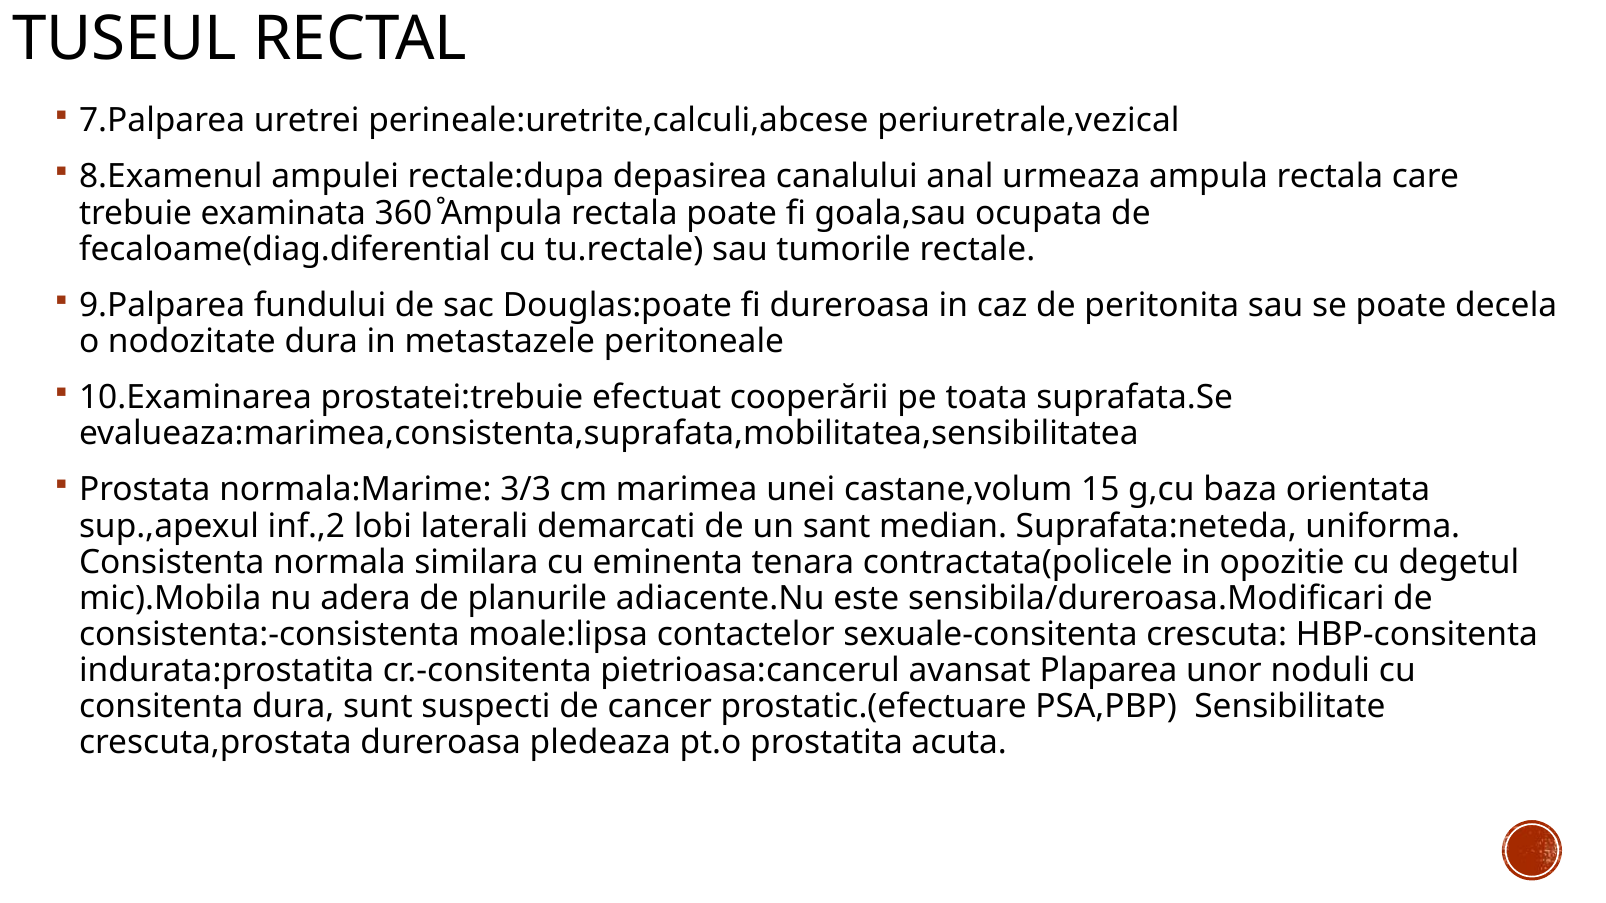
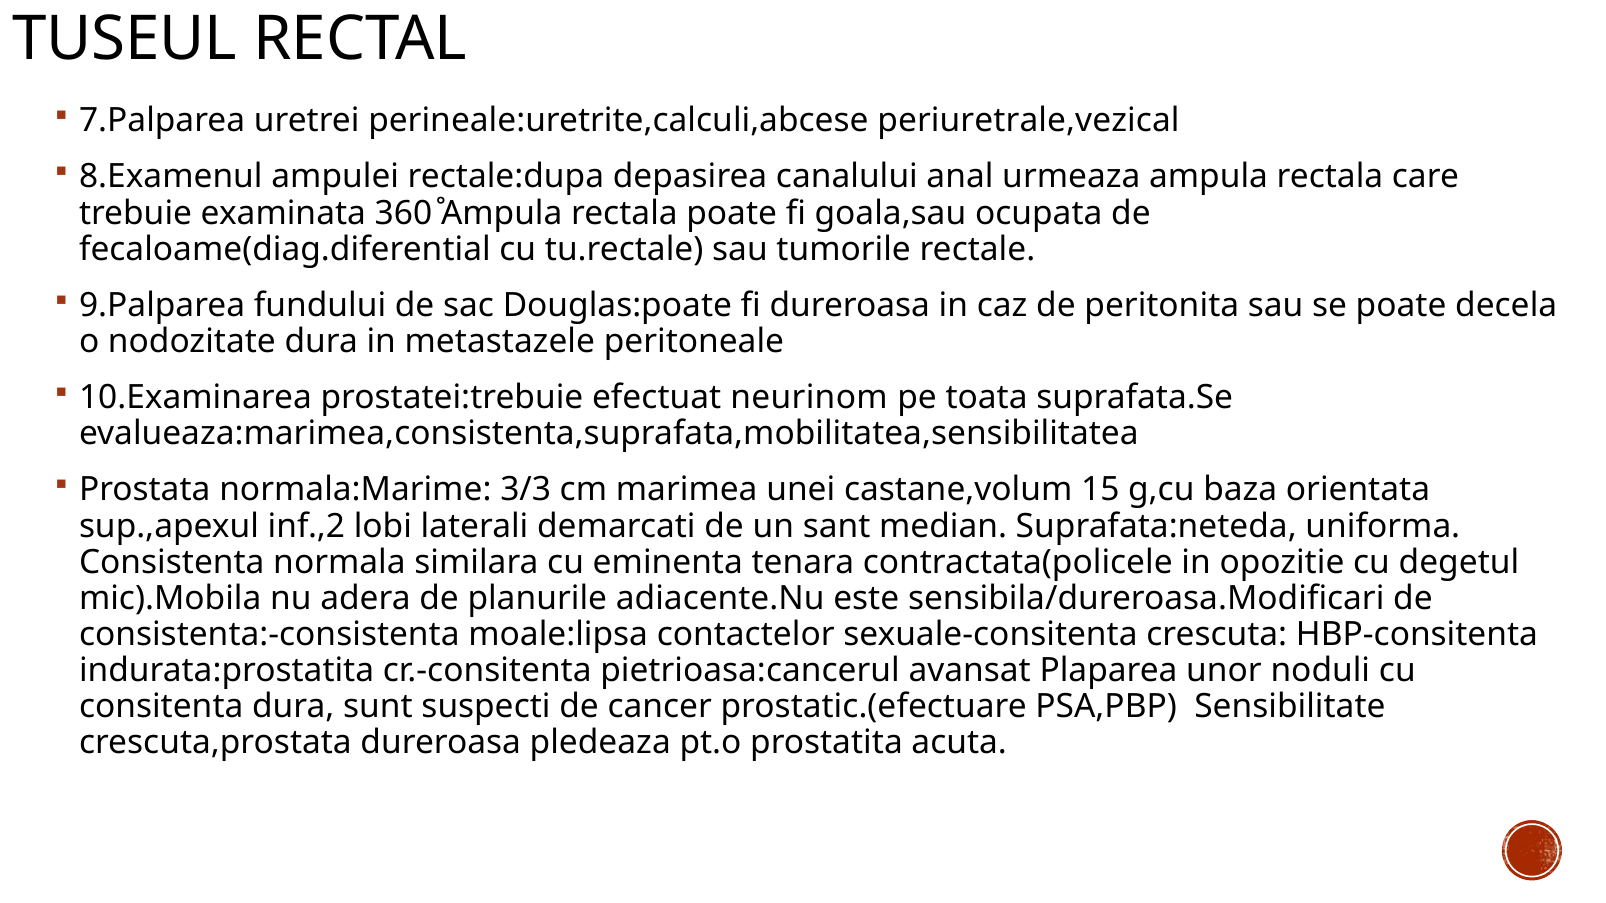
cooperării: cooperării -> neurinom
